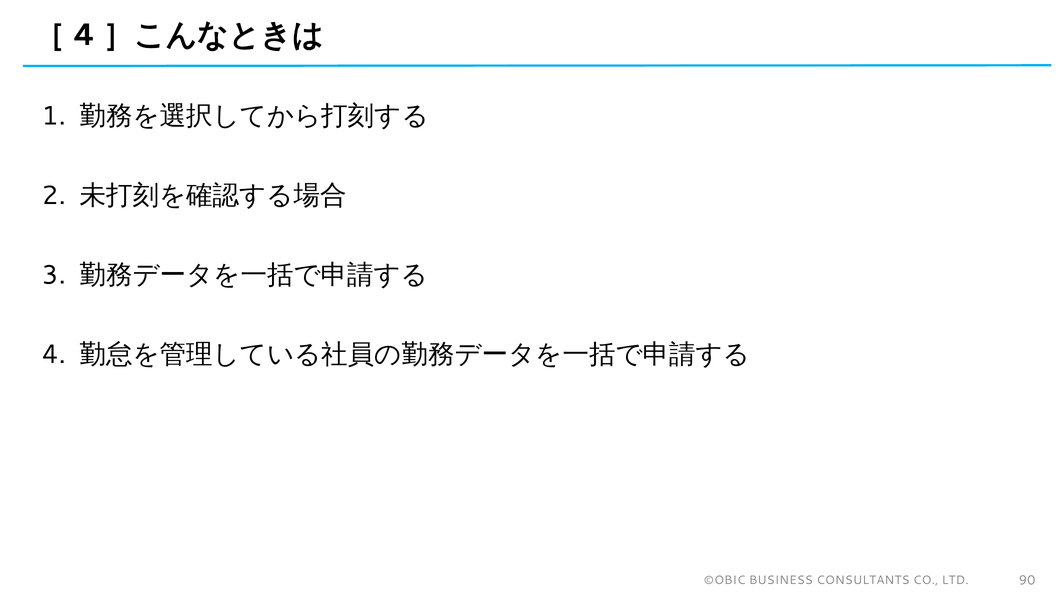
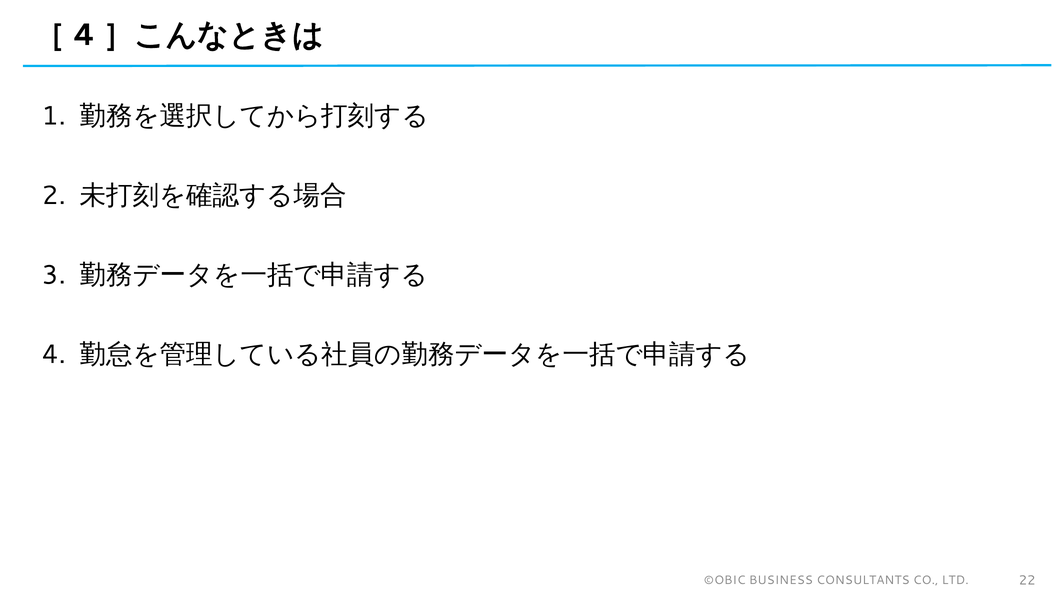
90: 90 -> 22
